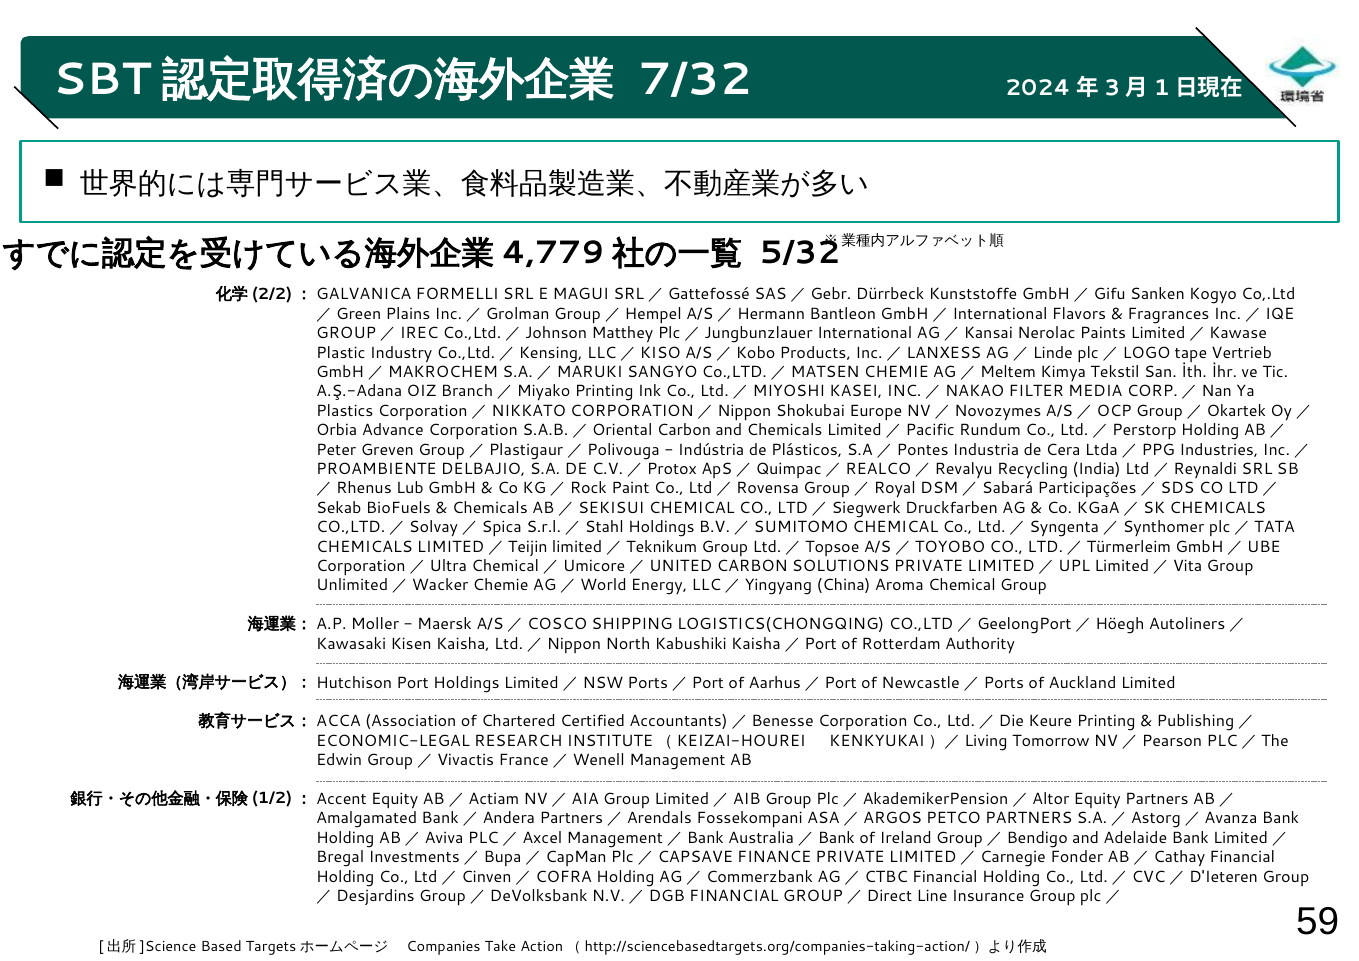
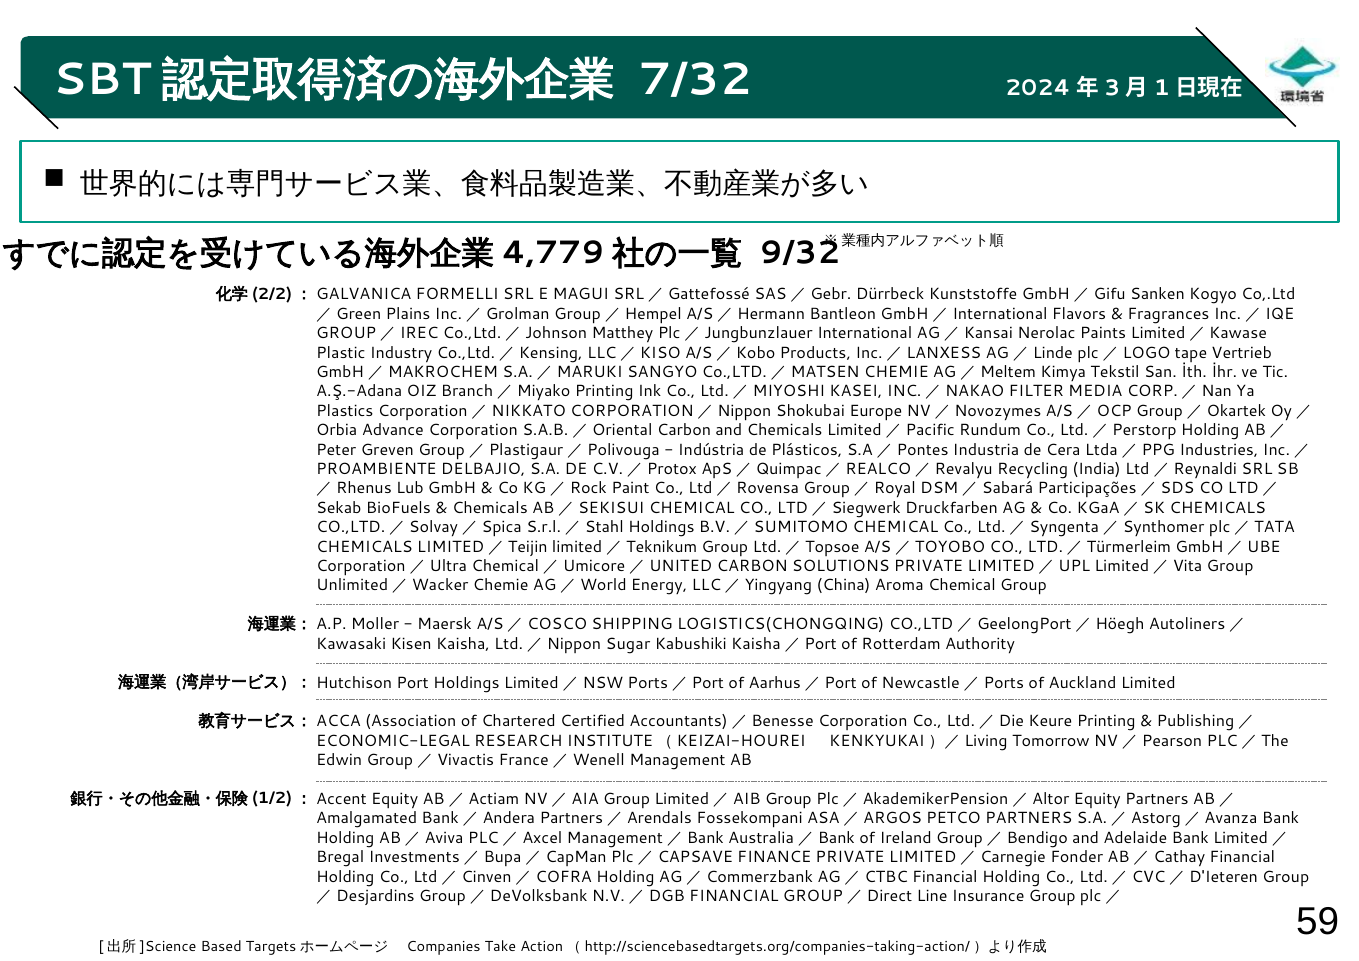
5/32: 5/32 -> 9/32
North: North -> Sugar
